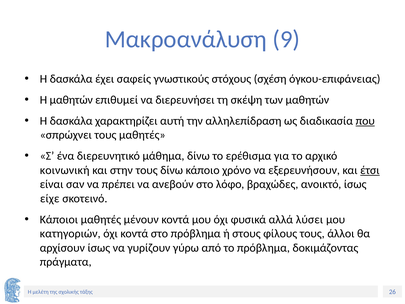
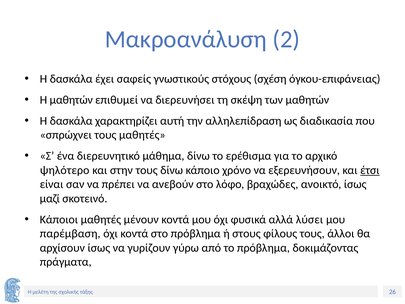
9: 9 -> 2
που underline: present -> none
κοινωνική: κοινωνική -> ψηλότερο
είχε: είχε -> μαζί
κατηγοριών: κατηγοριών -> παρέμβαση
